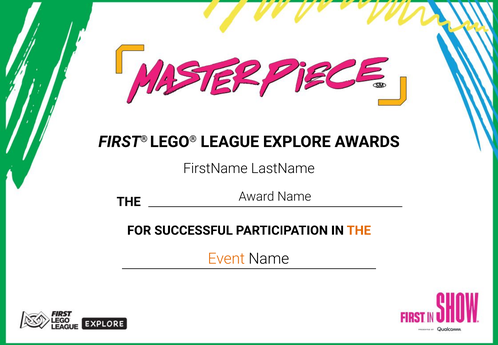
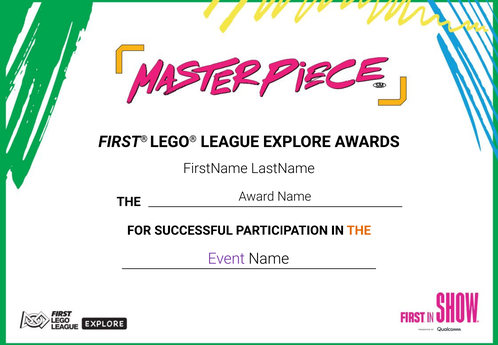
Event colour: orange -> purple
